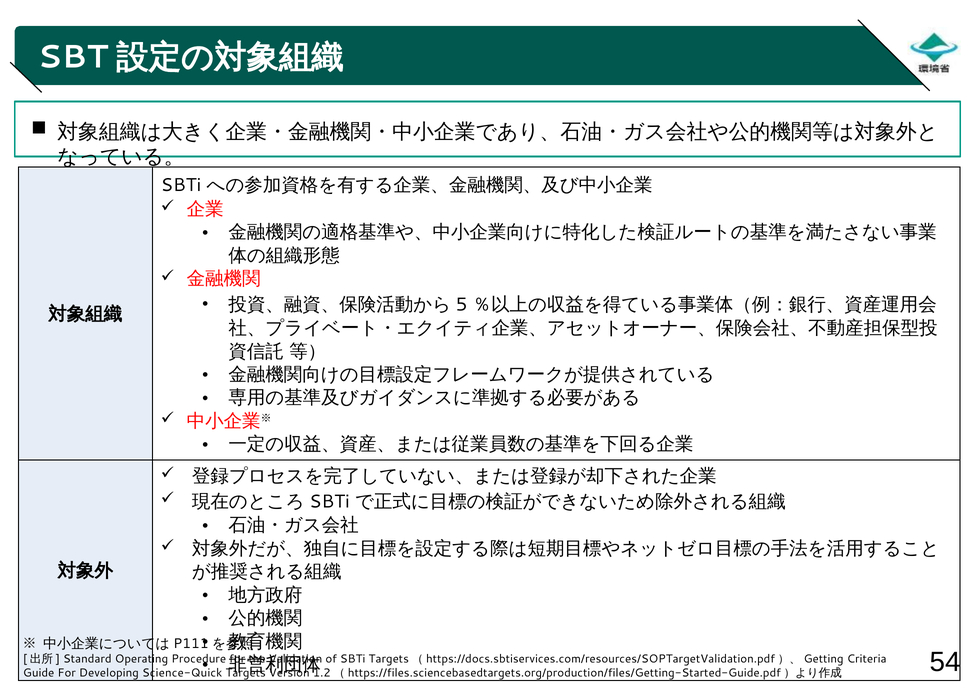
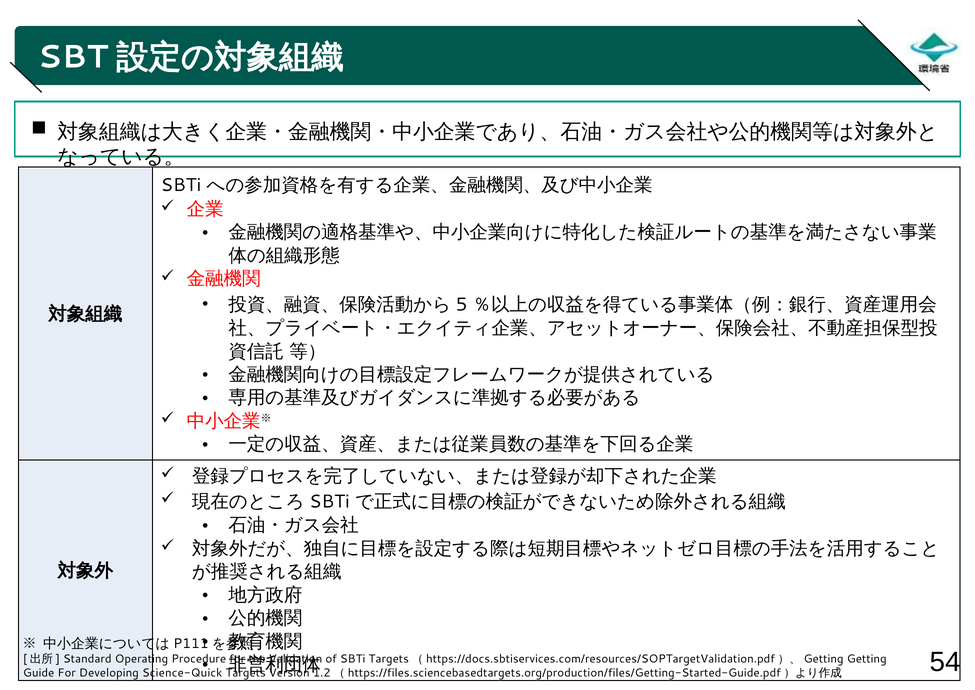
Criteria: Criteria -> Getting
